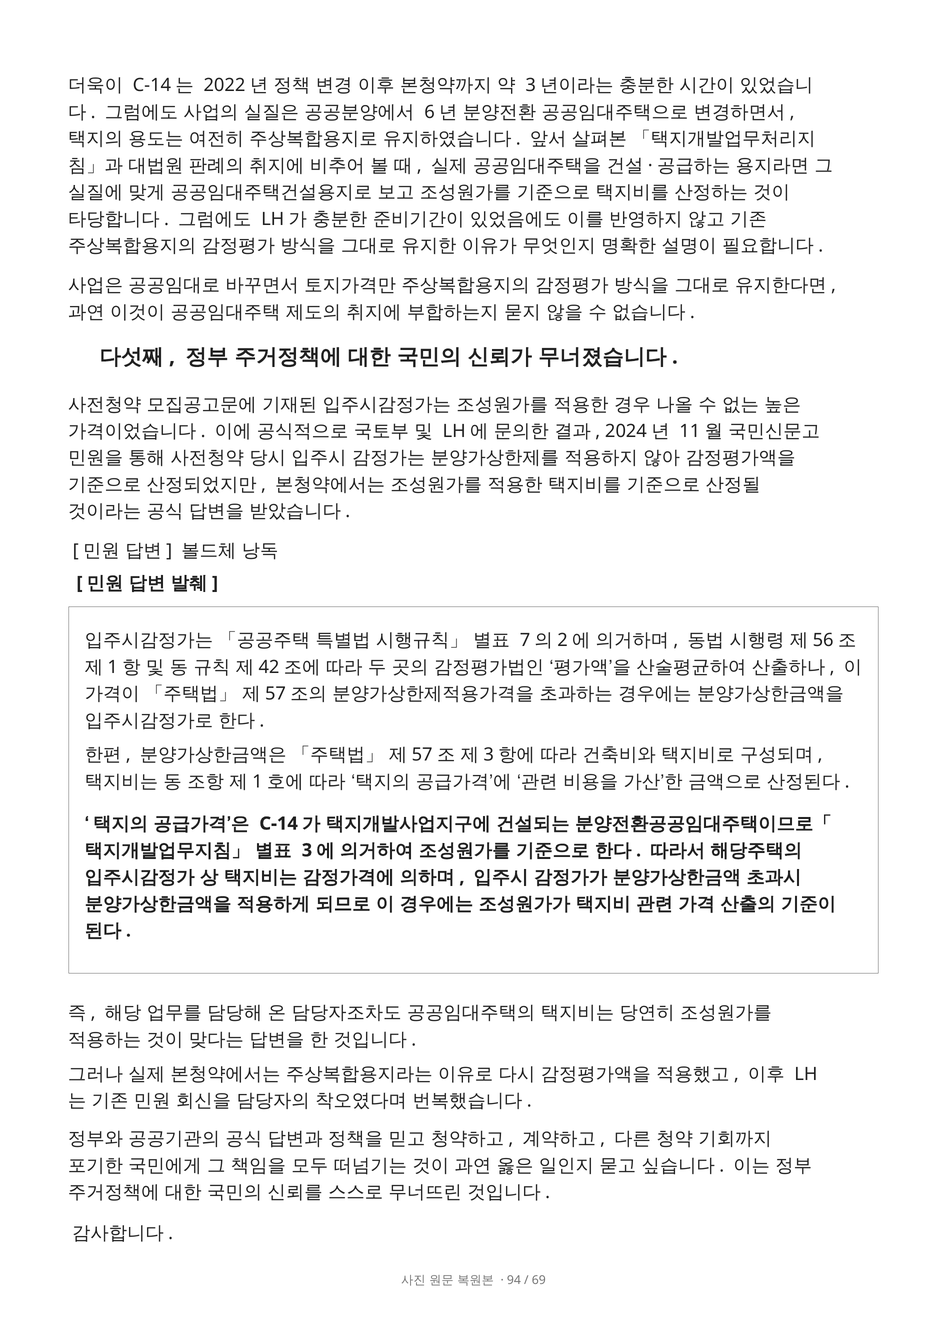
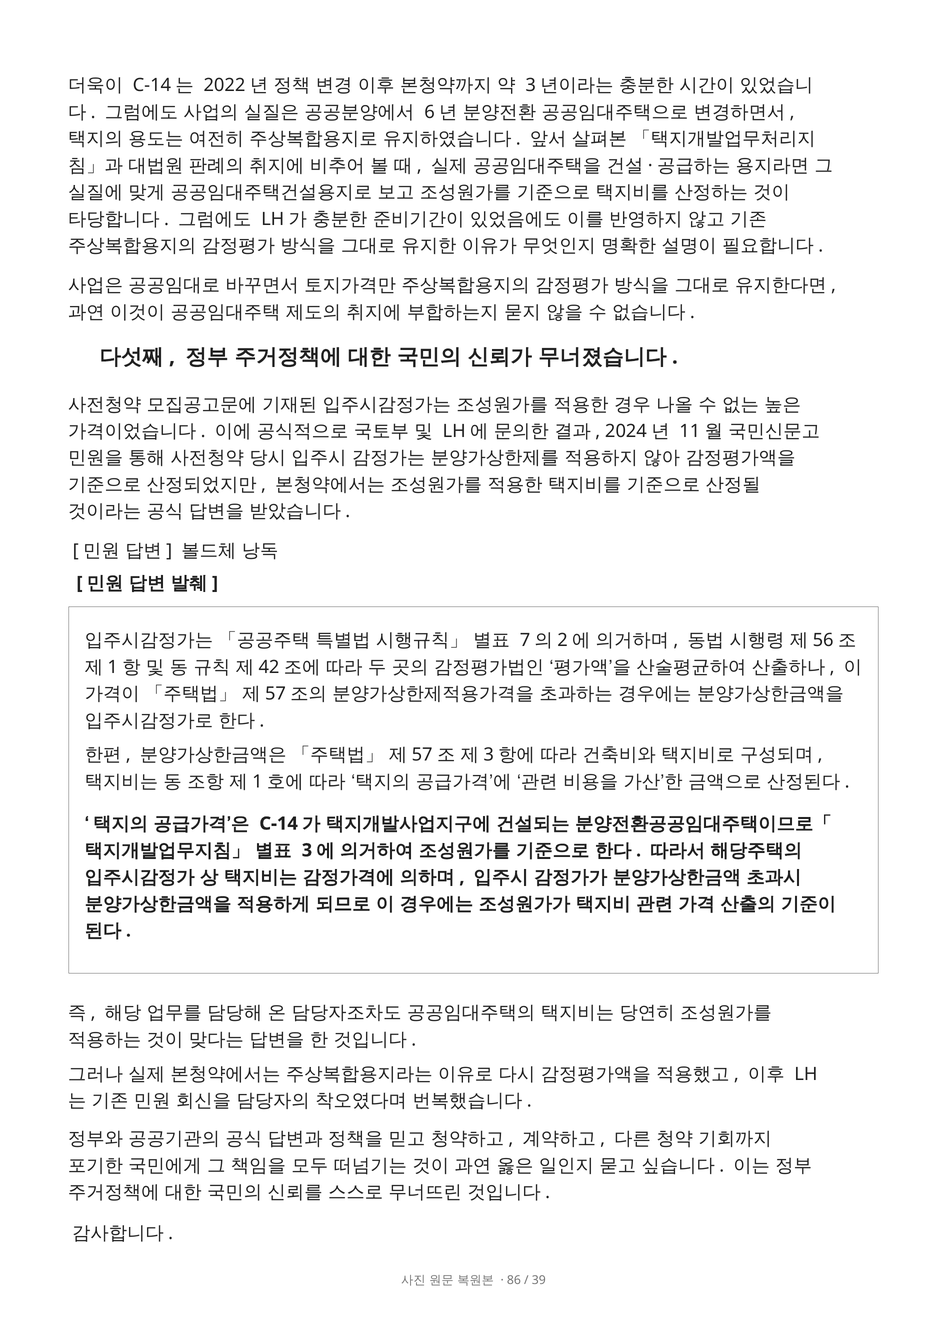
94: 94 -> 86
69: 69 -> 39
